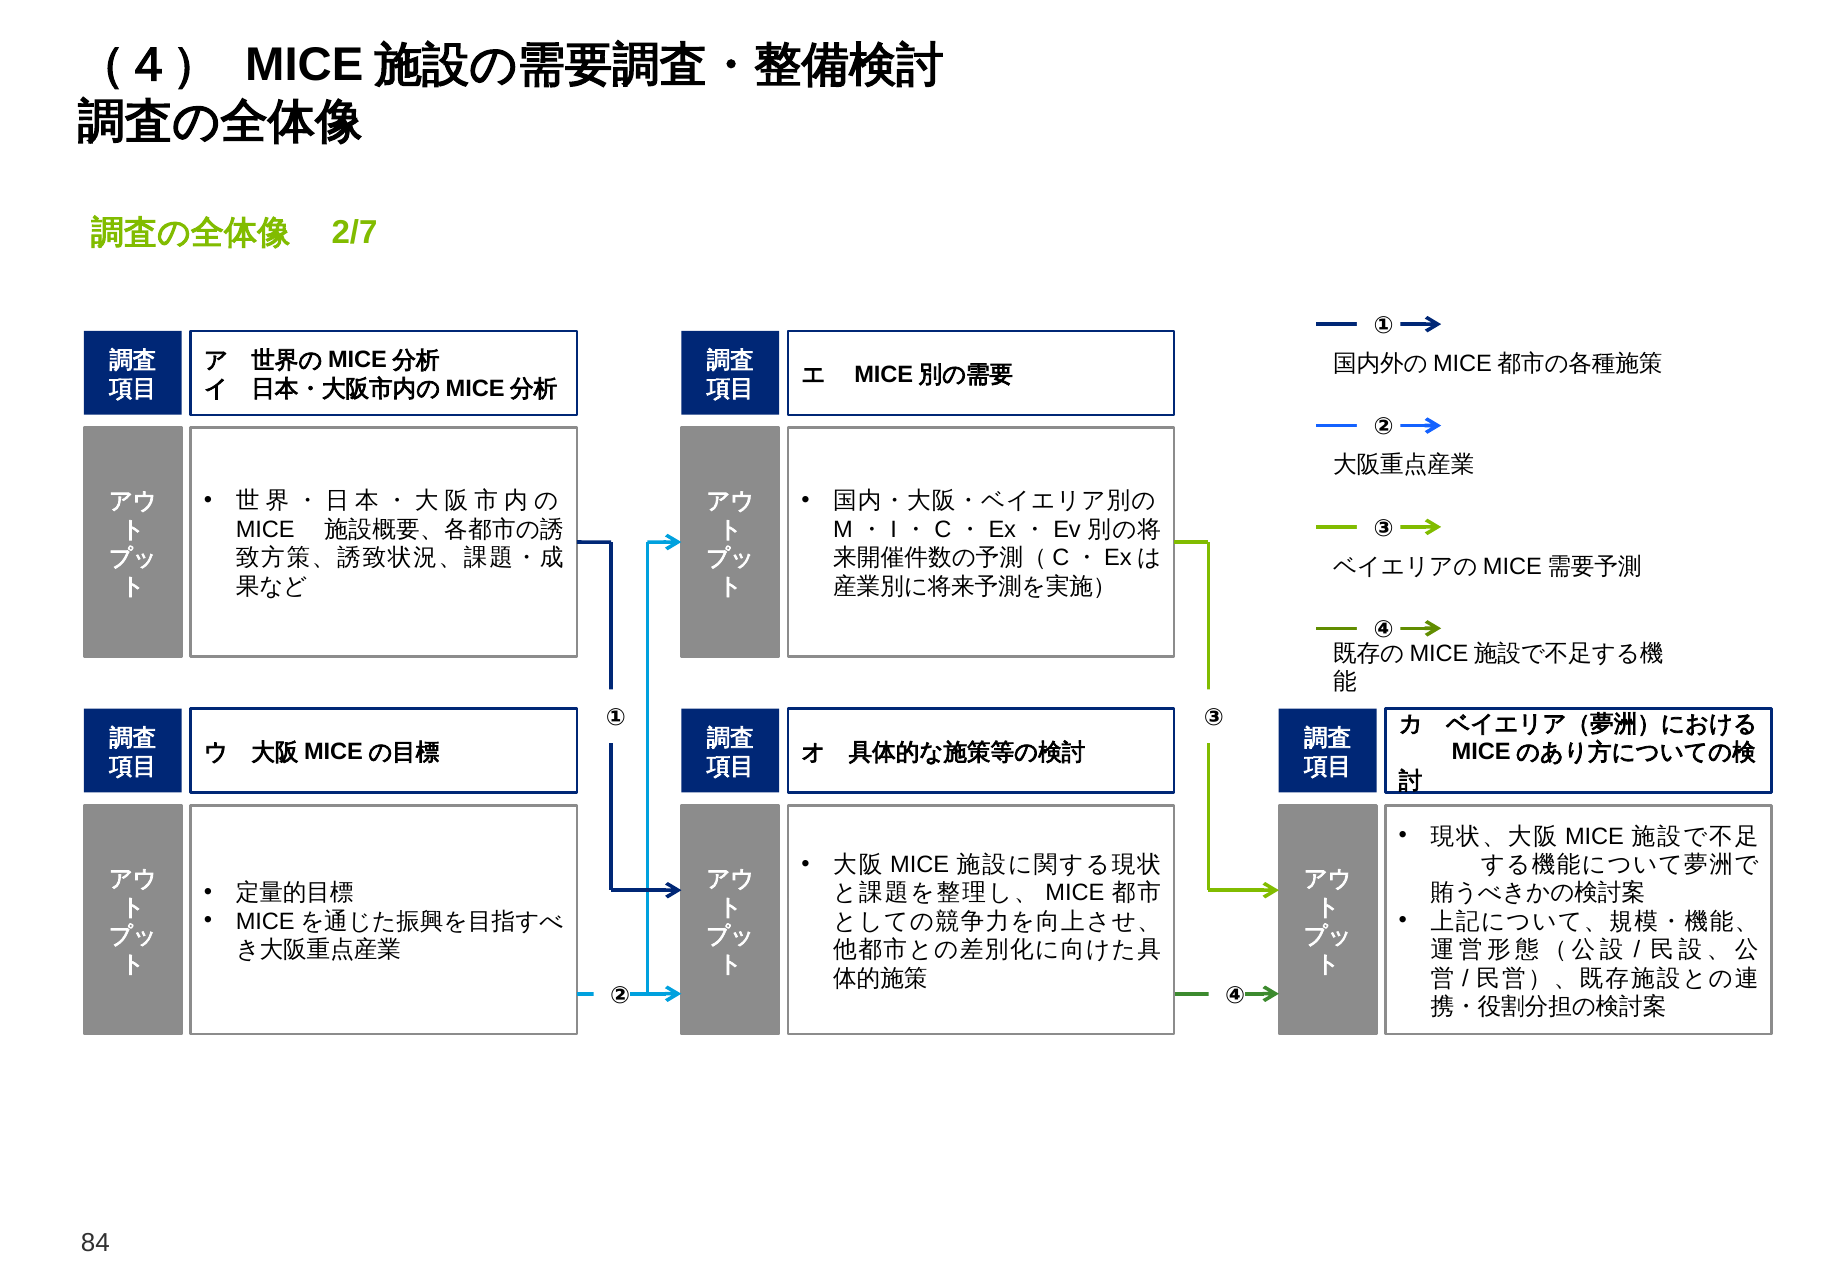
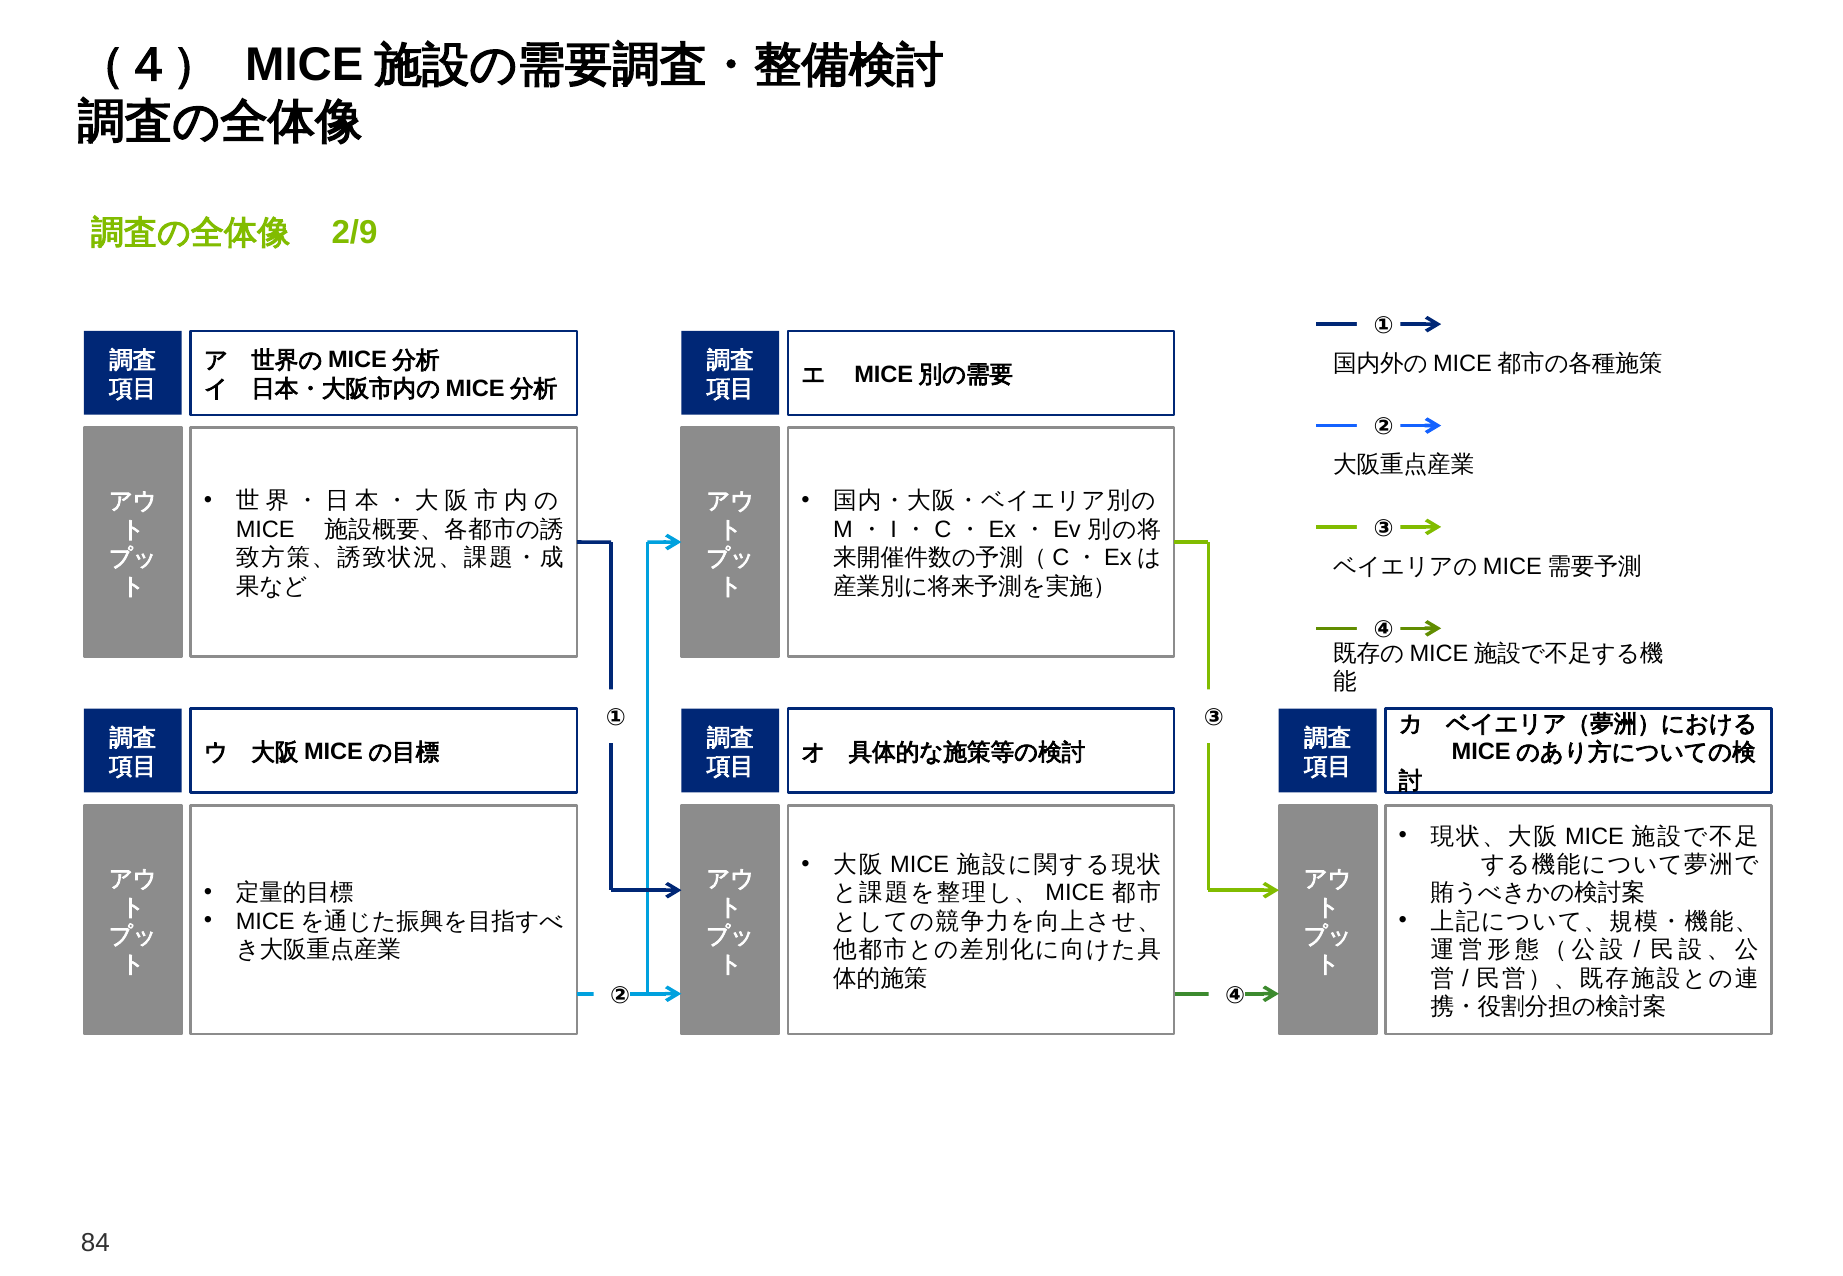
2/7: 2/7 -> 2/9
